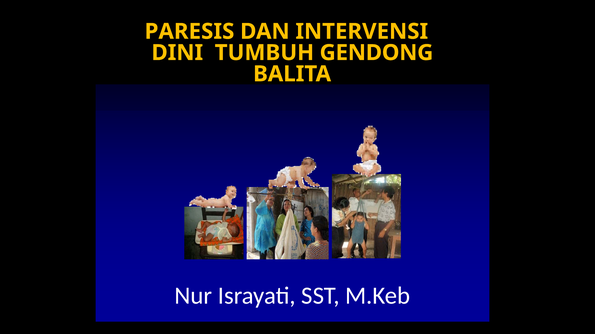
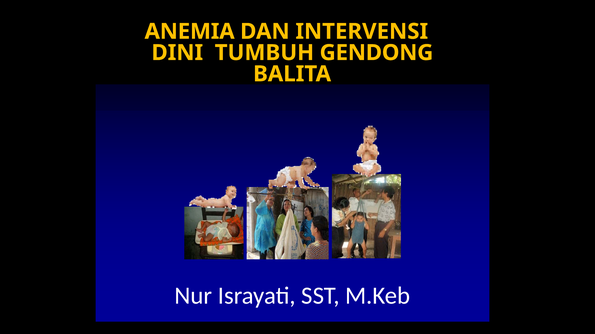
PARESIS: PARESIS -> ANEMIA
